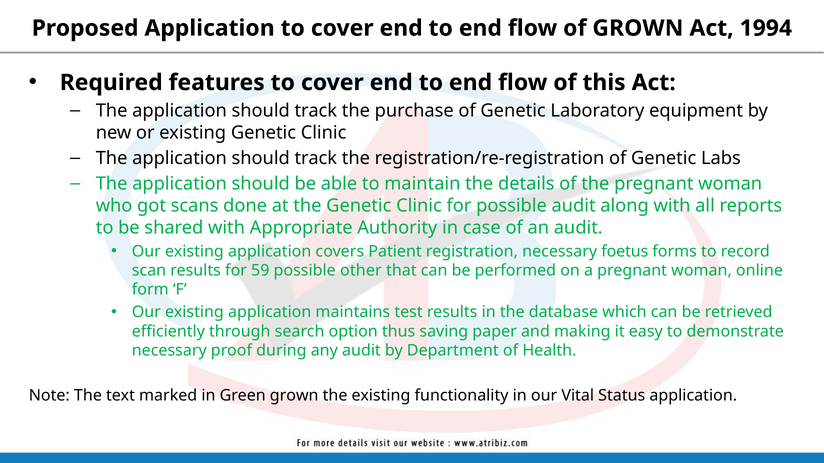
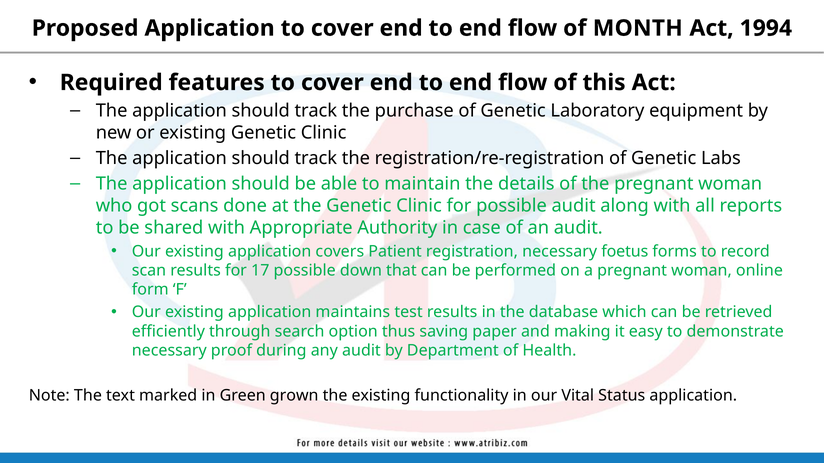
of GROWN: GROWN -> MONTH
59: 59 -> 17
other: other -> down
